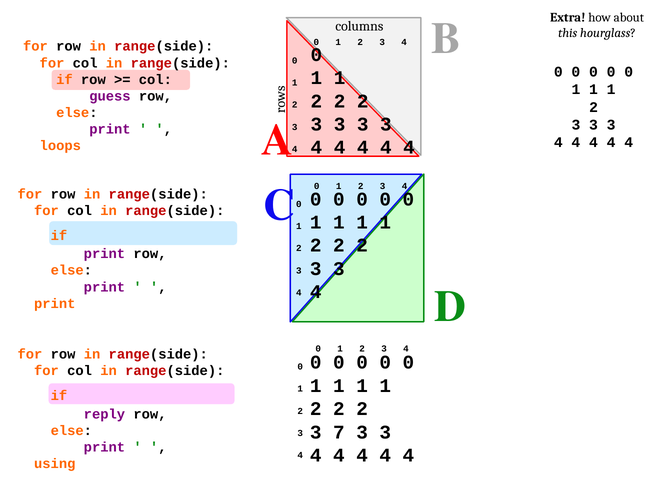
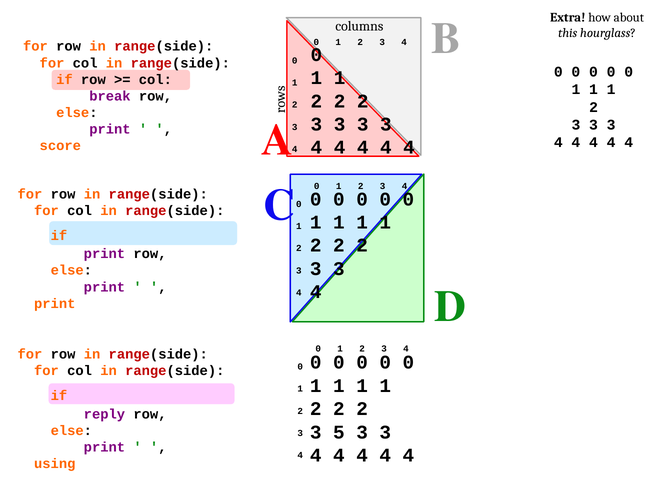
guess: guess -> break
loops: loops -> score
7: 7 -> 5
